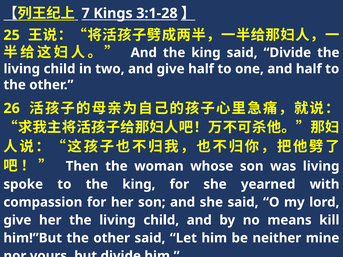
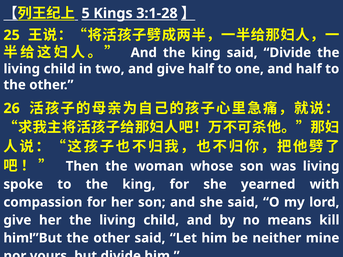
7: 7 -> 5
